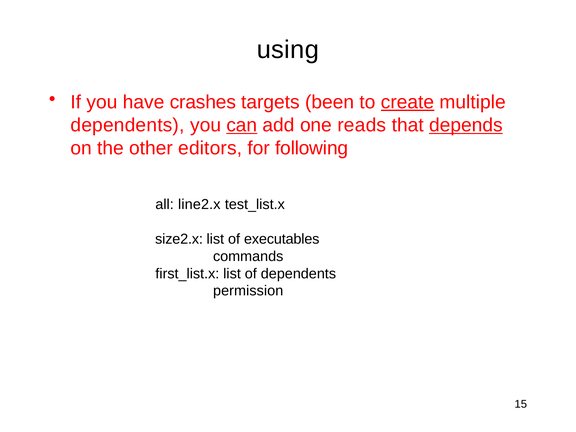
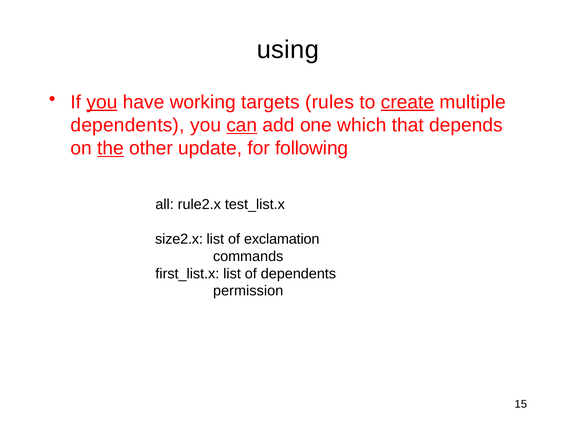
you at (102, 102) underline: none -> present
crashes: crashes -> working
been: been -> rules
reads: reads -> which
depends underline: present -> none
the underline: none -> present
editors: editors -> update
line2.x: line2.x -> rule2.x
executables: executables -> exclamation
